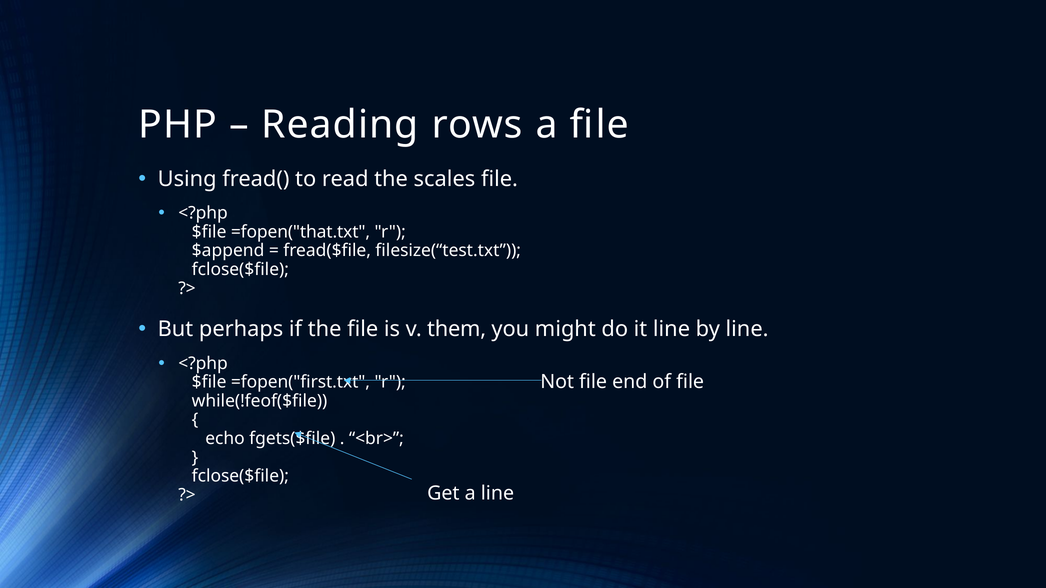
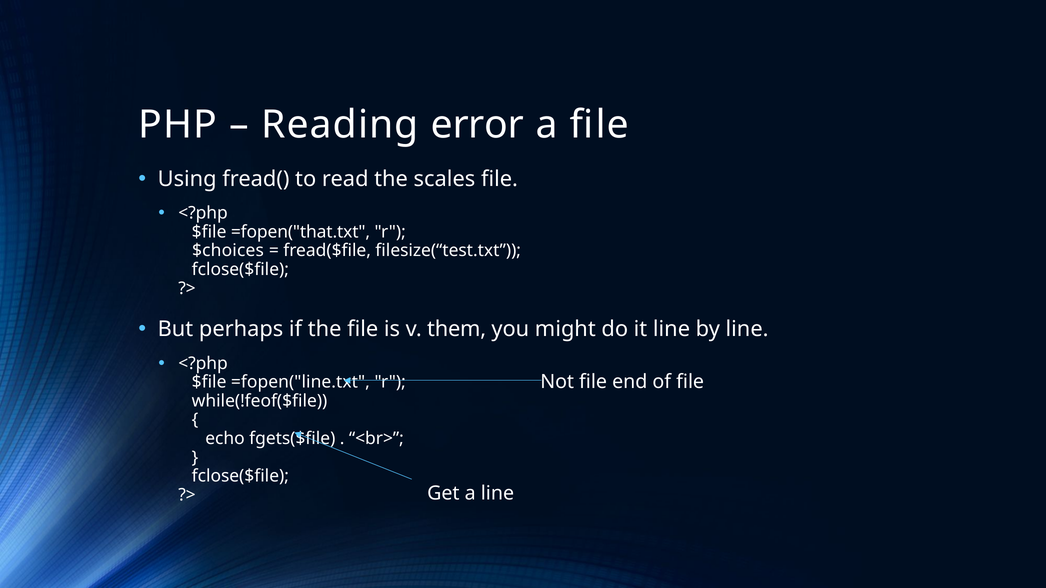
rows: rows -> error
$append: $append -> $choices
=fopen("first.txt: =fopen("first.txt -> =fopen("line.txt
